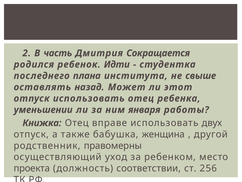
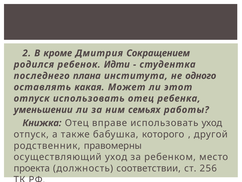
часть: часть -> кроме
Сокращается: Сокращается -> Сокращением
свыше: свыше -> одного
назад: назад -> какая
января: января -> семьях
использовать двух: двух -> уход
женщина: женщина -> которого
